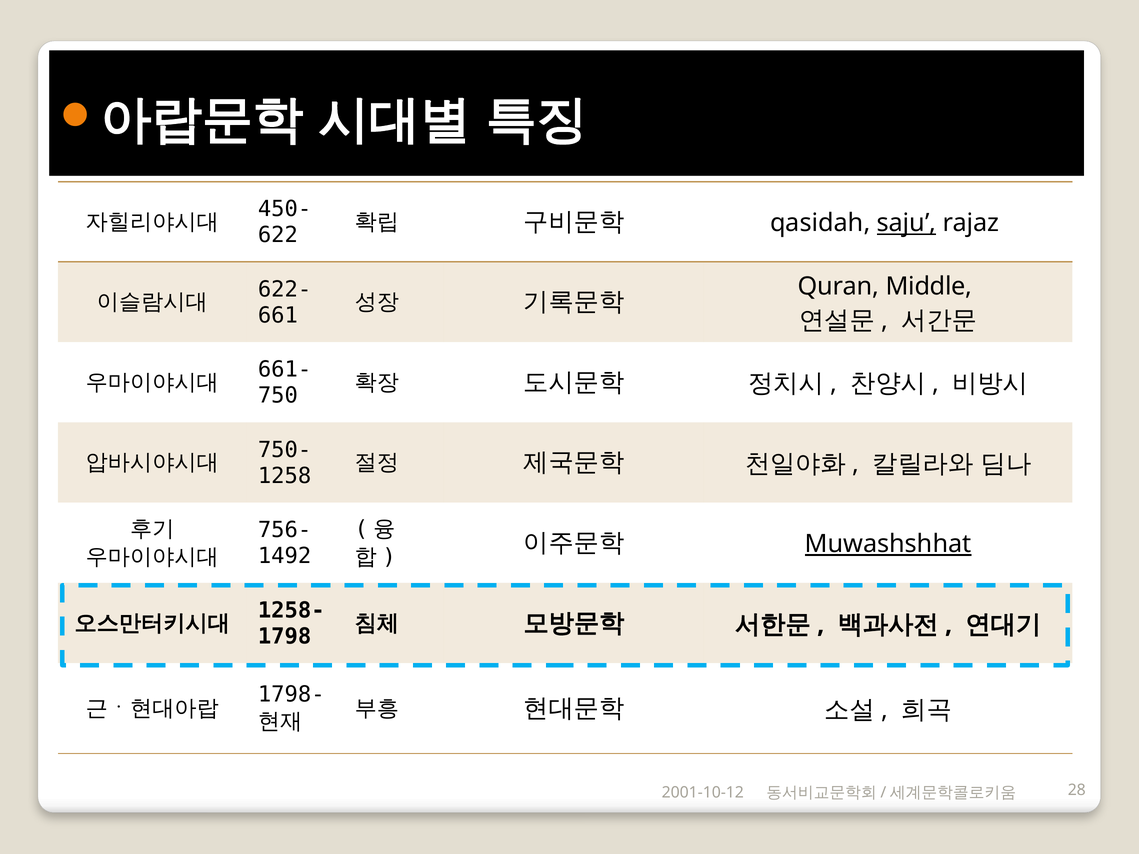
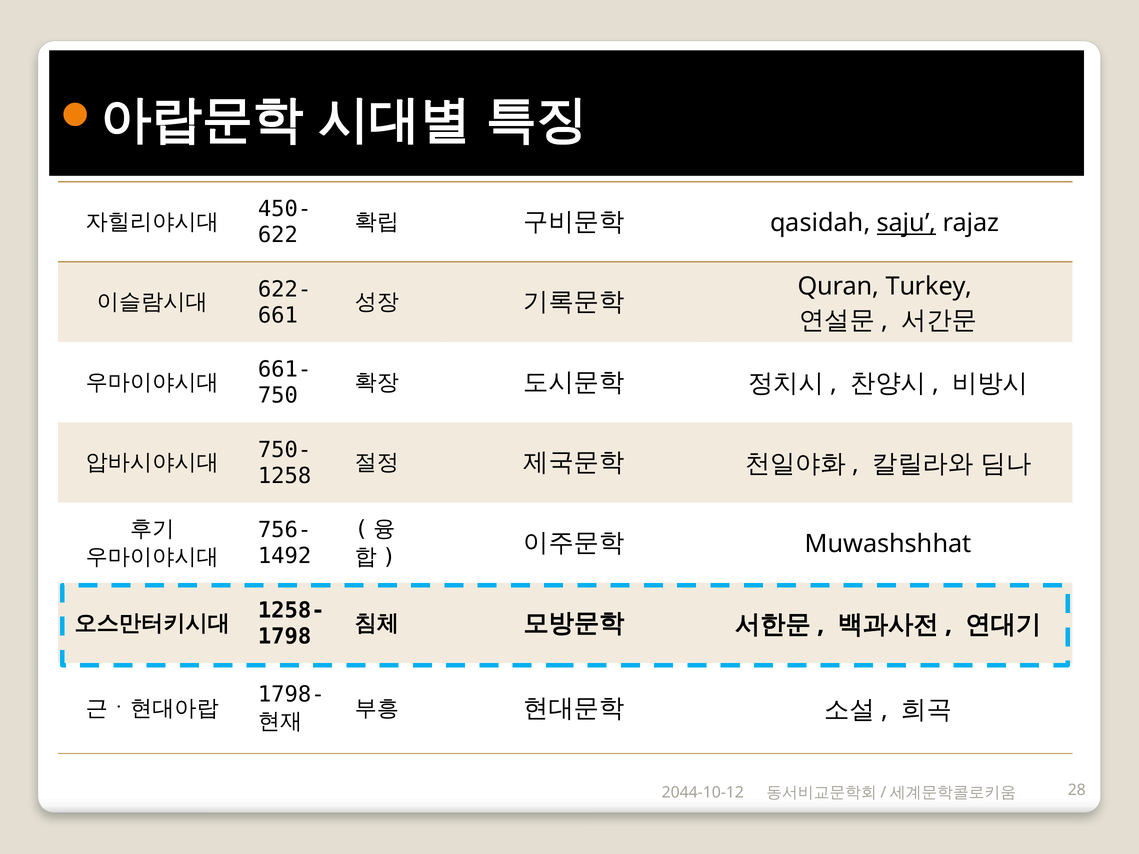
Middle: Middle -> Turkey
Muwashshhat underline: present -> none
2001-10-12: 2001-10-12 -> 2044-10-12
